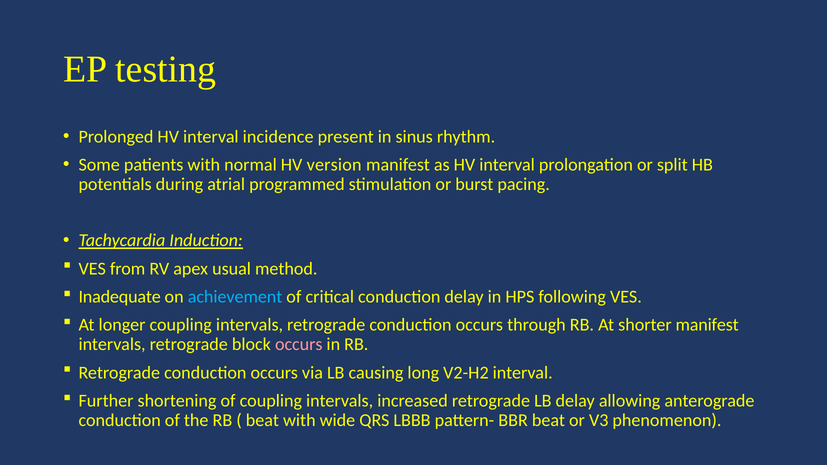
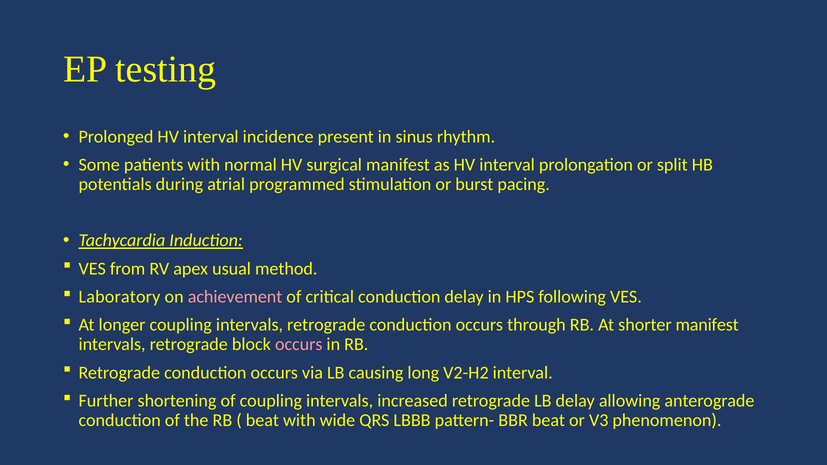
version: version -> surgical
Inadequate: Inadequate -> Laboratory
achievement colour: light blue -> pink
